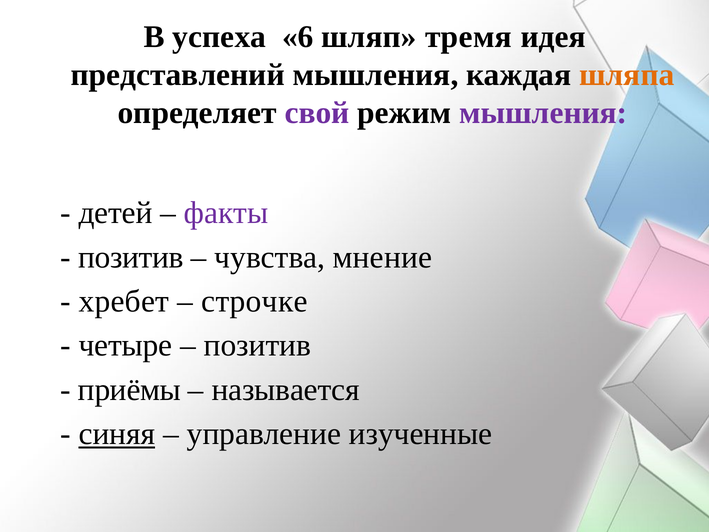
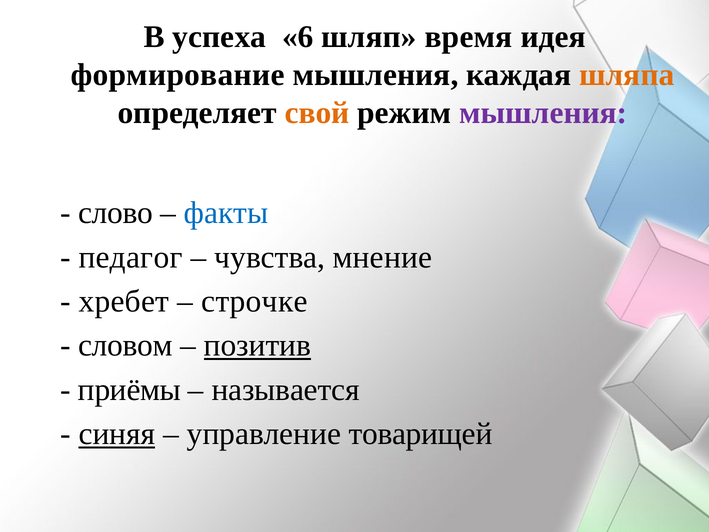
тремя: тремя -> время
представлений: представлений -> формирование
свой colour: purple -> orange
детей: детей -> слово
факты colour: purple -> blue
позитив at (131, 257): позитив -> педагог
четыре: четыре -> словом
позитив at (258, 345) underline: none -> present
изученные: изученные -> товарищей
